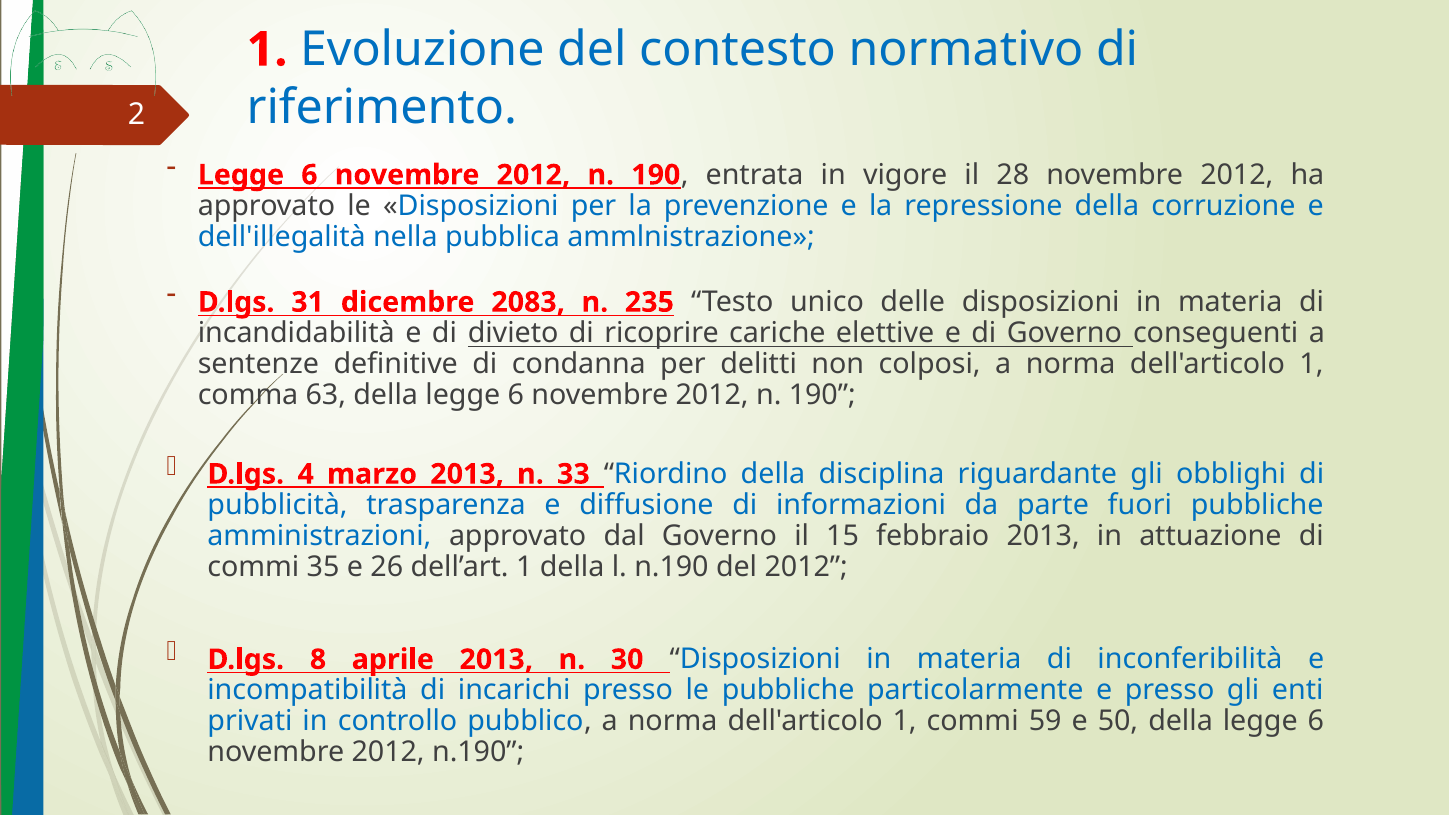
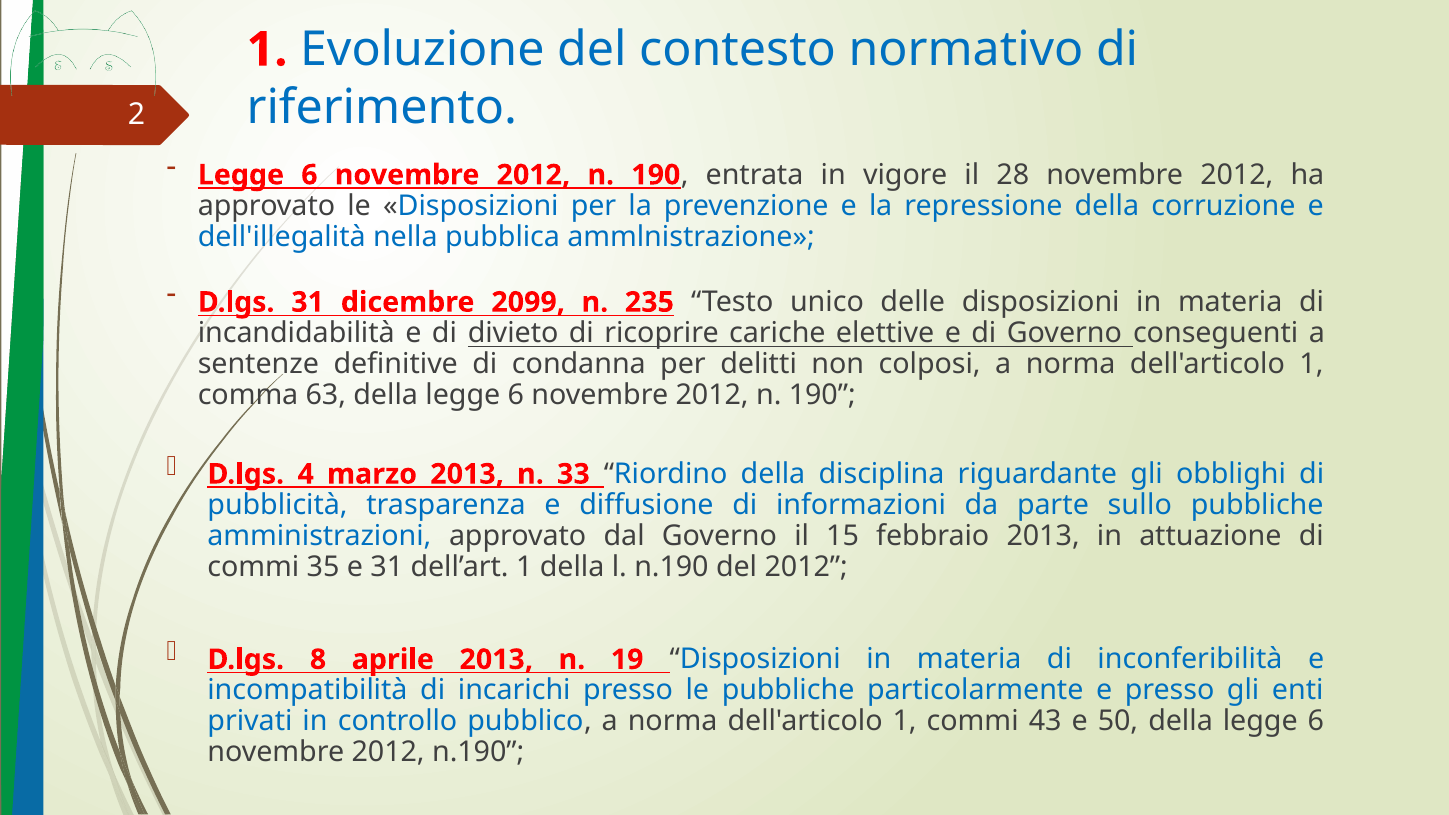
2083: 2083 -> 2099
fuori: fuori -> sullo
e 26: 26 -> 31
30: 30 -> 19
59: 59 -> 43
